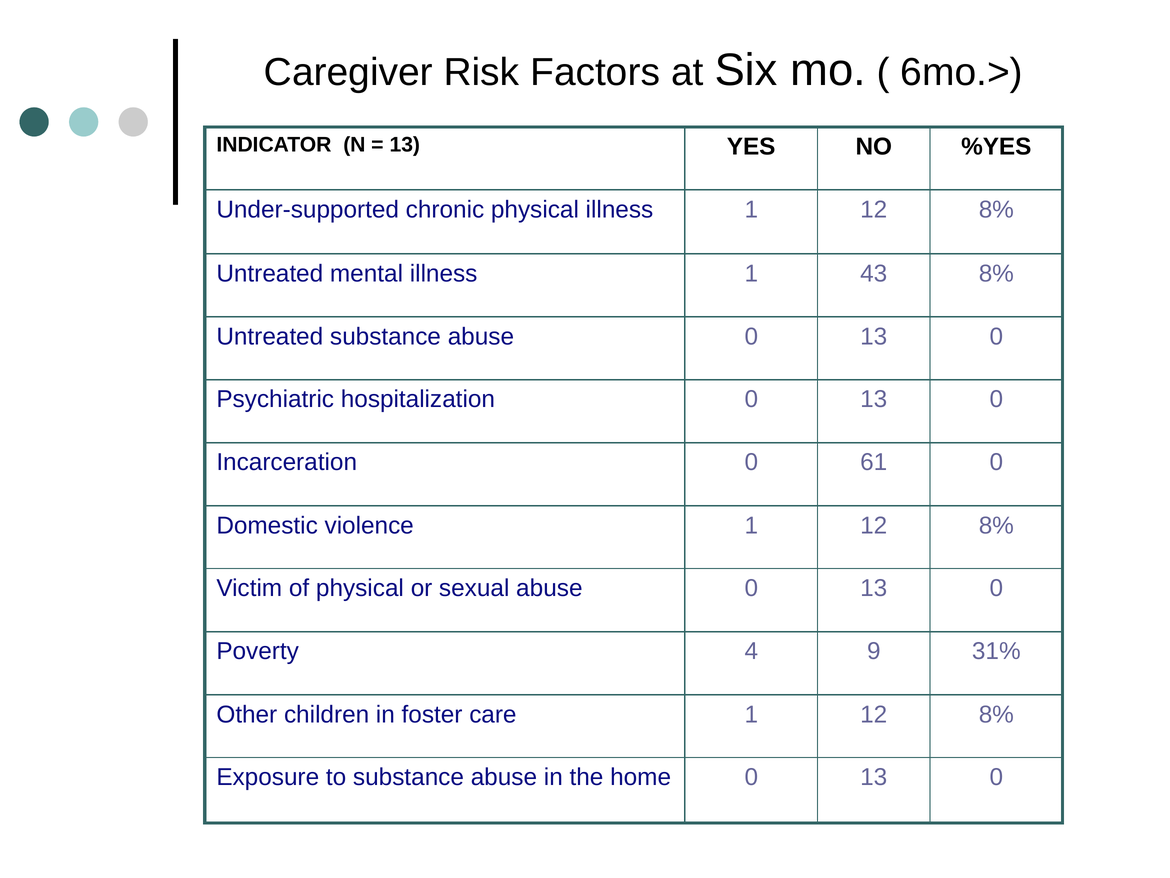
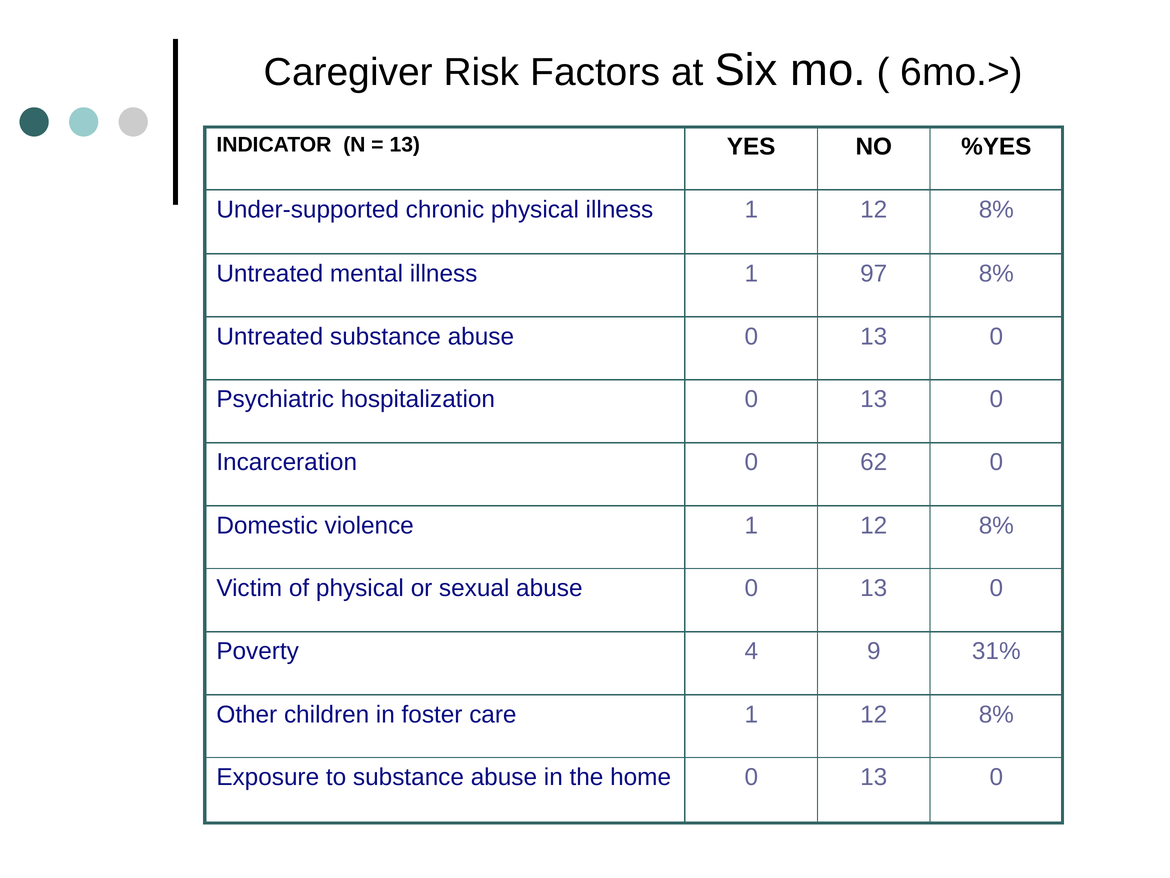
43: 43 -> 97
61: 61 -> 62
